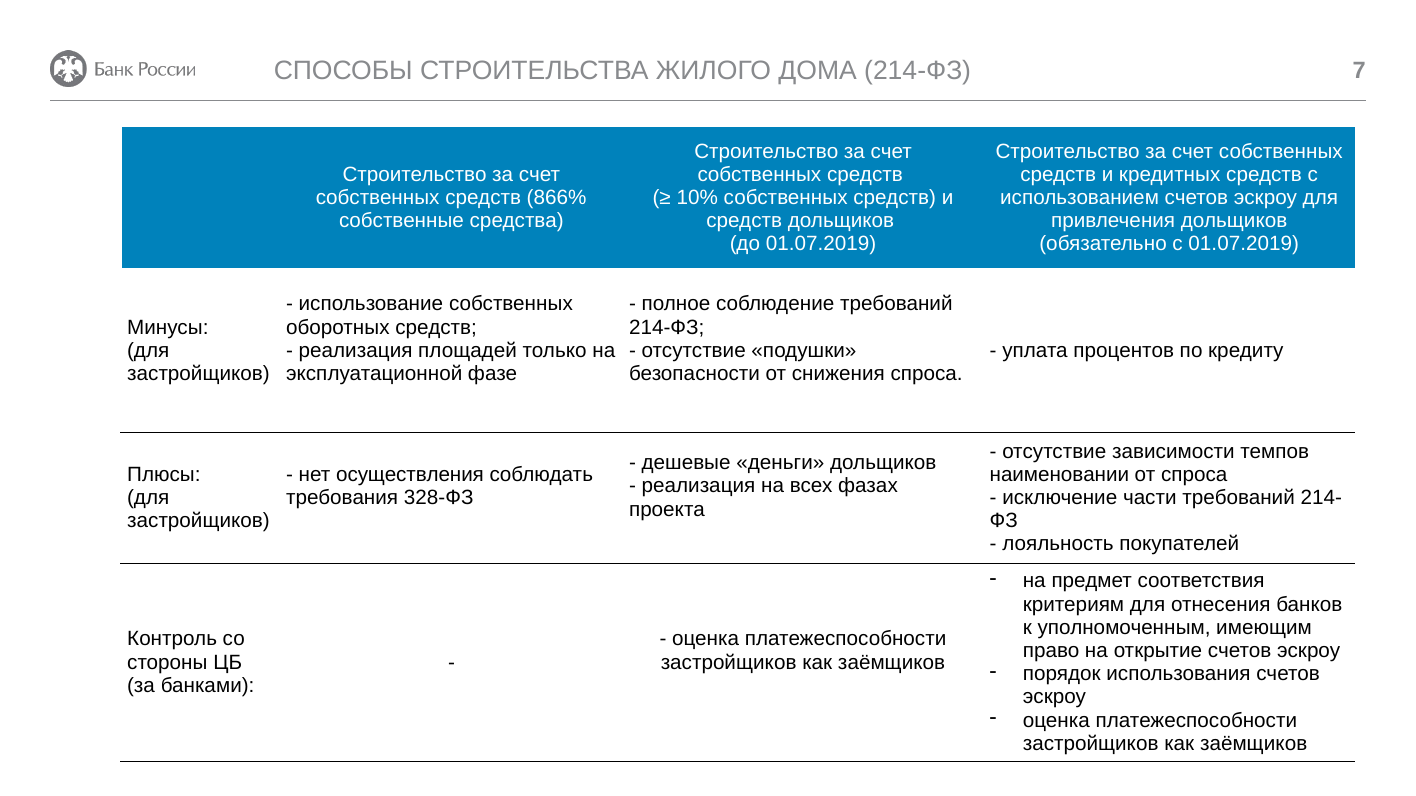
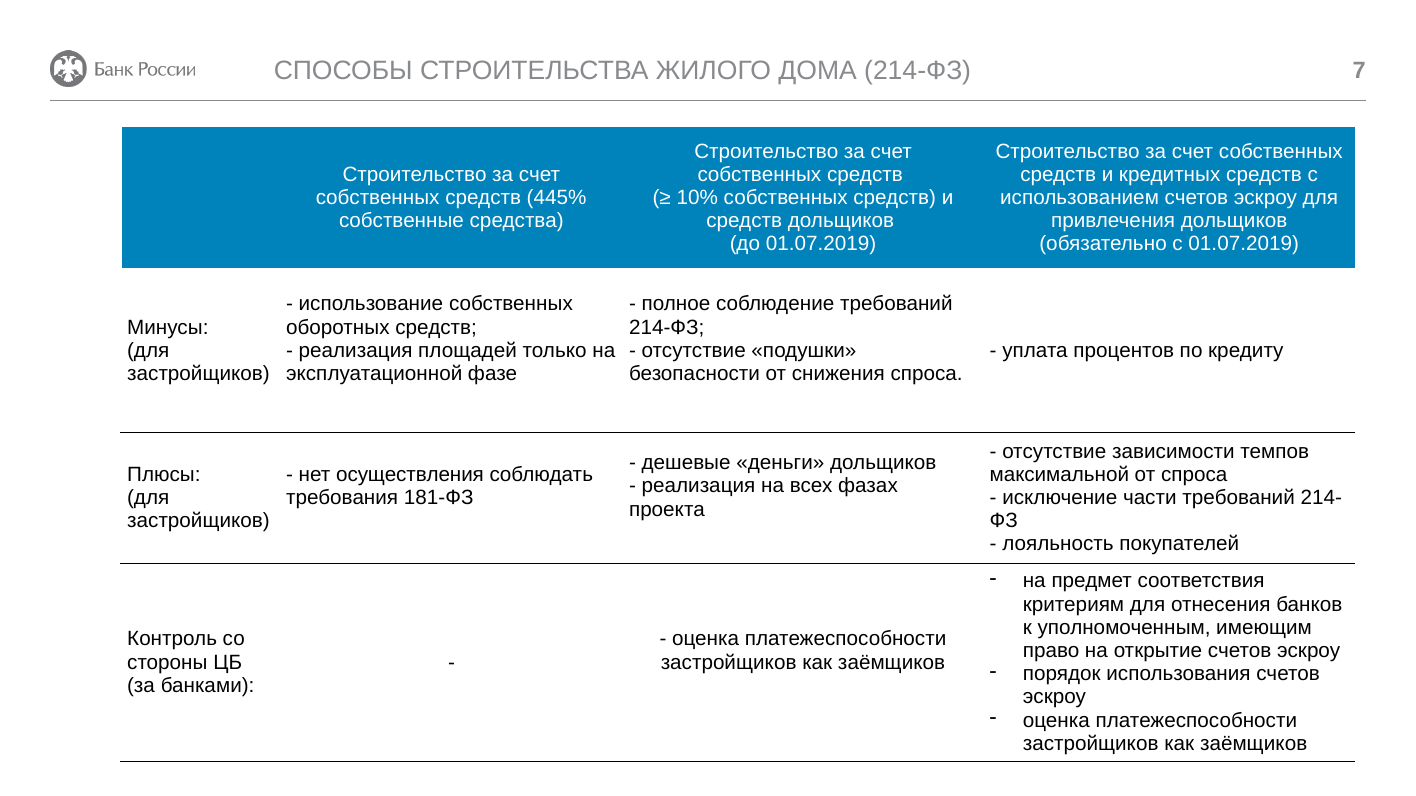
866%: 866% -> 445%
наименовании: наименовании -> максимальной
328-ФЗ: 328-ФЗ -> 181-ФЗ
